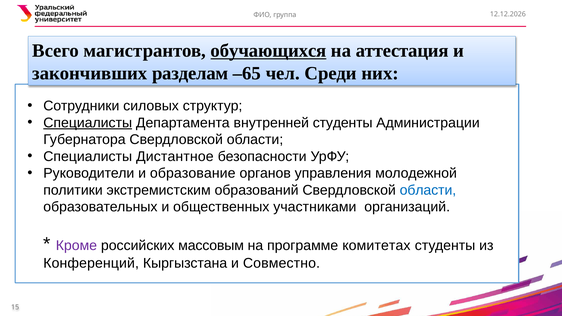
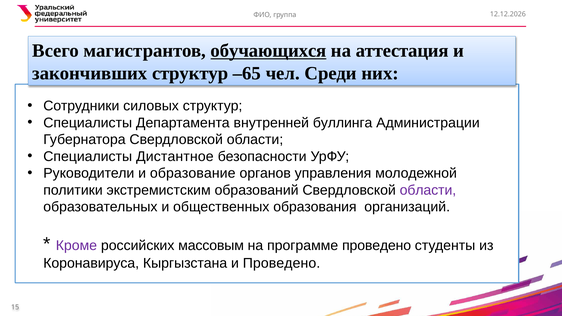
закончивших разделам: разделам -> структур
Специалисты at (88, 123) underline: present -> none
внутренней студенты: студенты -> буллинга
области at (428, 190) colour: blue -> purple
участниками: участниками -> образования
программе комитетах: комитетах -> проведено
Конференций: Конференций -> Коронавируса
и Совместно: Совместно -> Проведено
